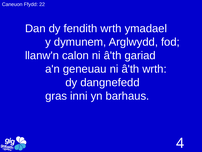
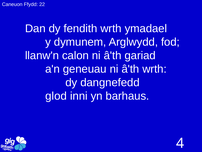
gras: gras -> glod
